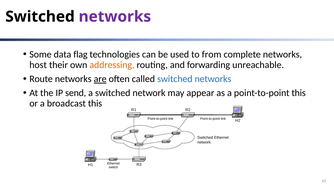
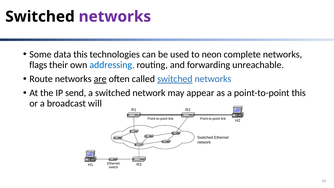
data flag: flag -> this
from: from -> neon
host: host -> flags
addressing colour: orange -> blue
switched at (175, 79) underline: none -> present
broadcast this: this -> will
